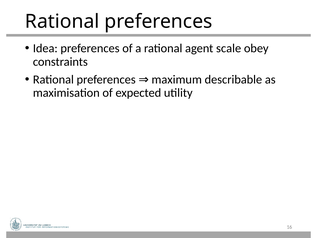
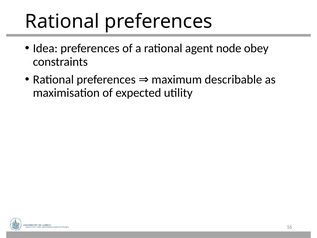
scale: scale -> node
